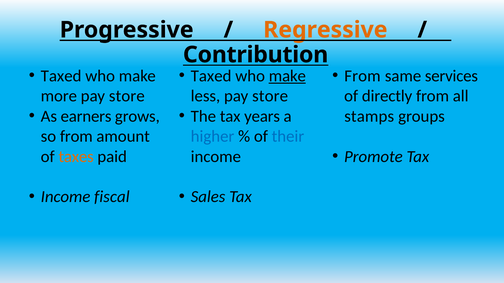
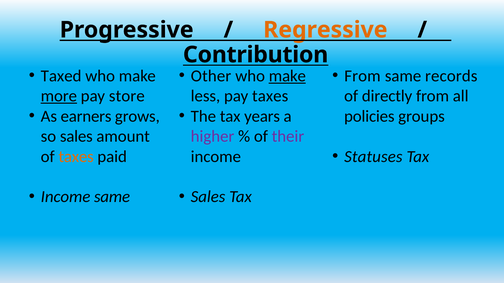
Taxed at (211, 76): Taxed -> Other
services: services -> records
more underline: none -> present
less pay store: store -> taxes
stamps: stamps -> policies
so from: from -> sales
higher colour: blue -> purple
their colour: blue -> purple
Promote: Promote -> Statuses
Income fiscal: fiscal -> same
